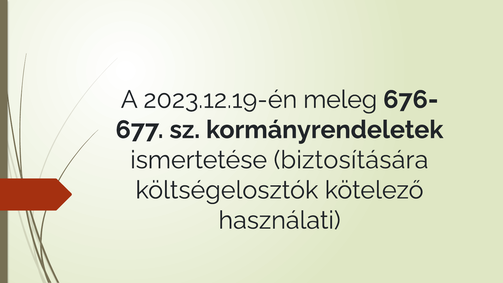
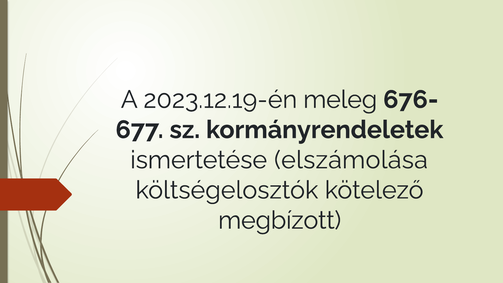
biztosítására: biztosítására -> elszámolása
használati: használati -> megbízott
